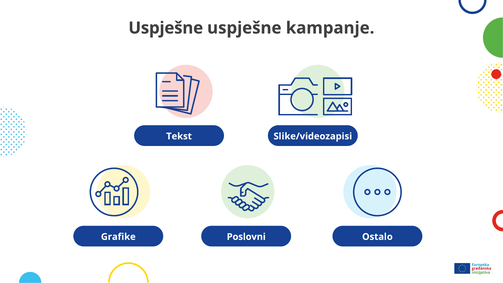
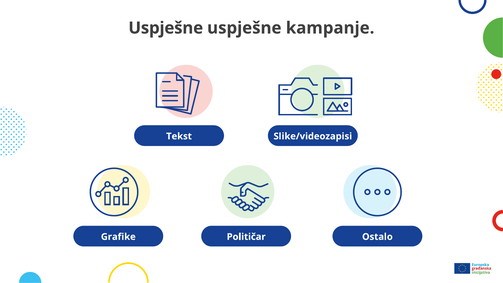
Poslovni: Poslovni -> Političar
